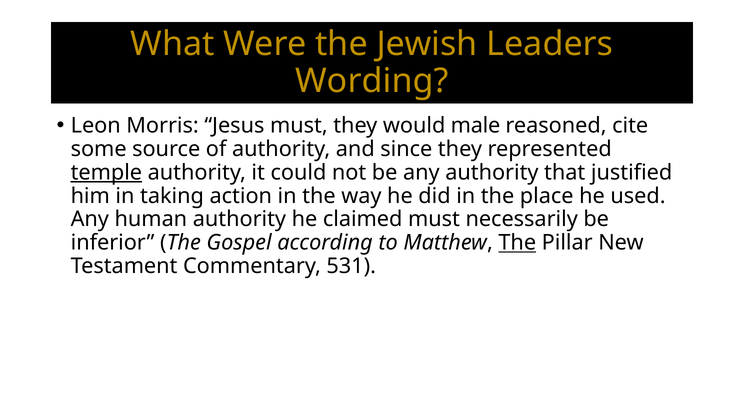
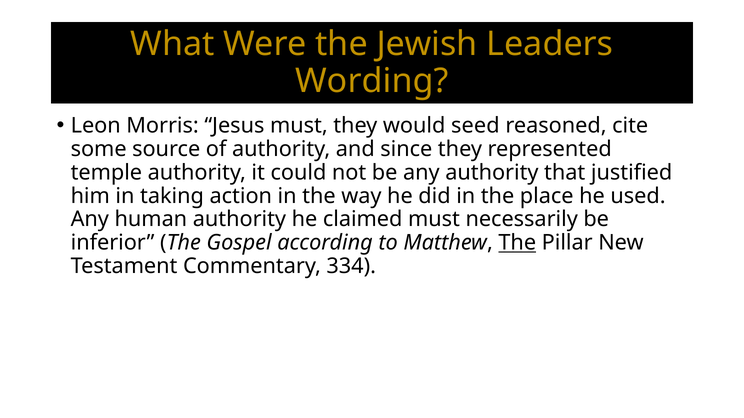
male: male -> seed
temple underline: present -> none
531: 531 -> 334
